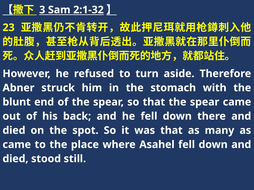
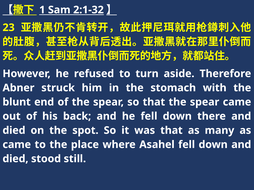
3: 3 -> 1
